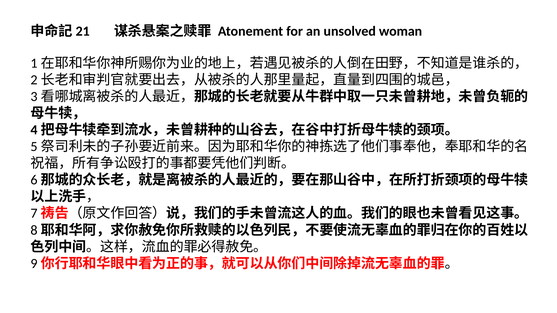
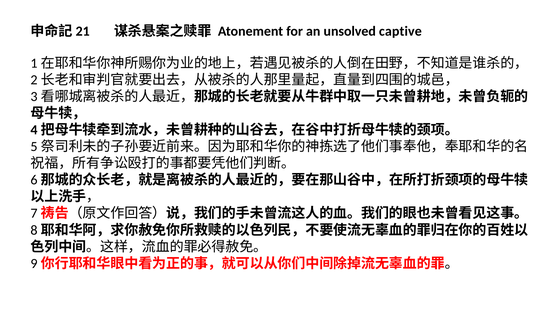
woman: woman -> captive
